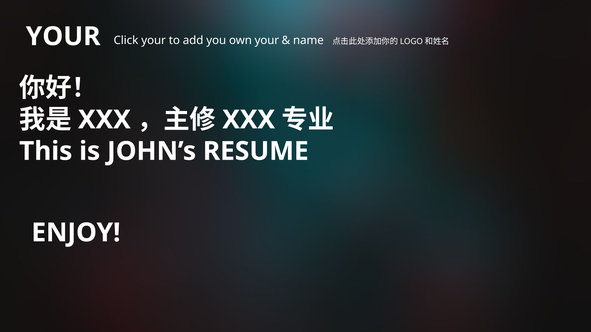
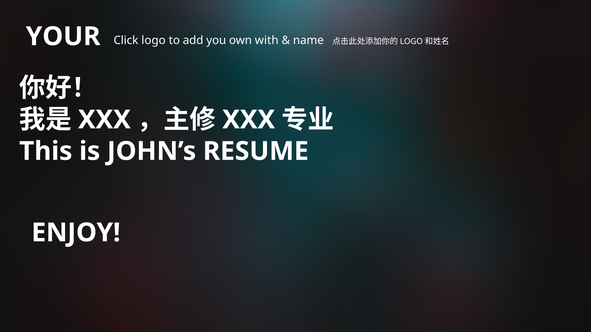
Click your: your -> logo
own your: your -> with
